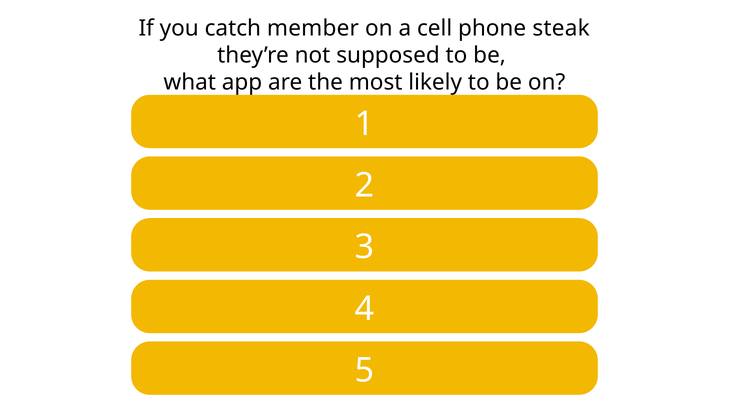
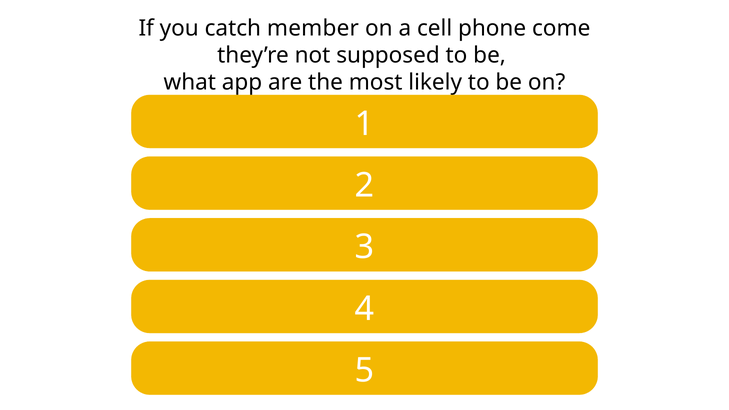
steak: steak -> come
